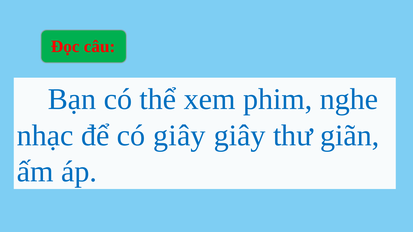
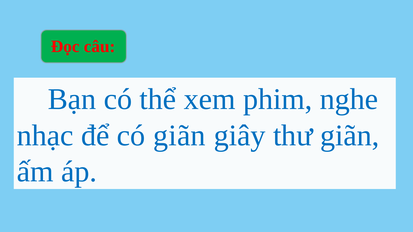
có giây: giây -> giãn
